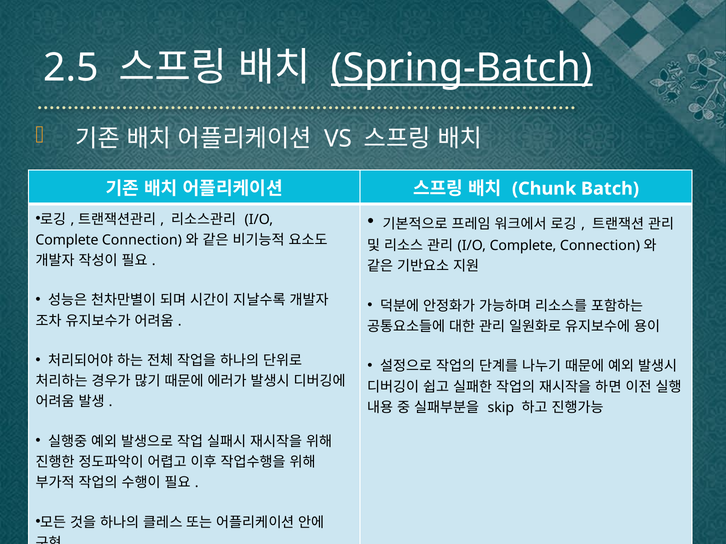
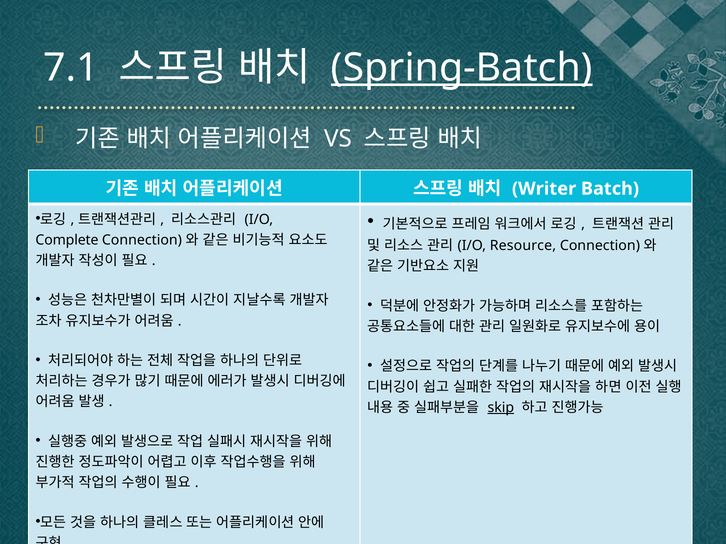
2.5: 2.5 -> 7.1
Chunk: Chunk -> Writer
Complete at (523, 246): Complete -> Resource
skip underline: none -> present
